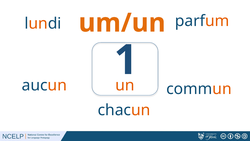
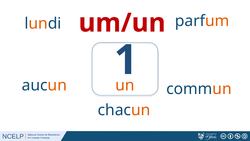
um/un colour: orange -> red
